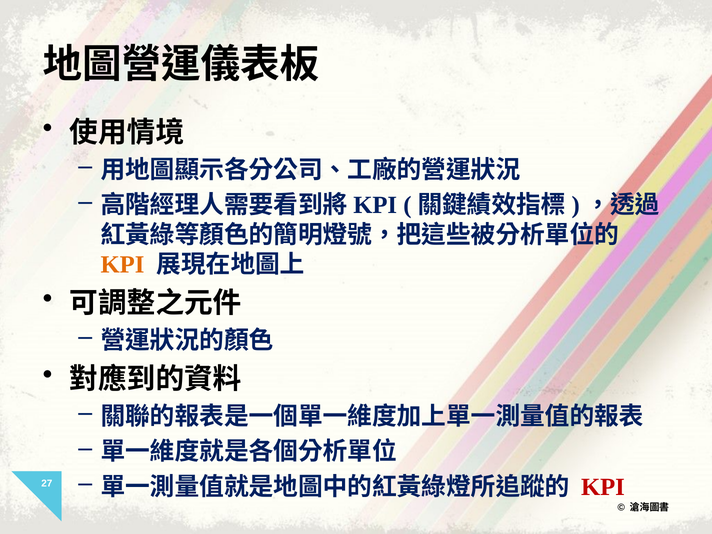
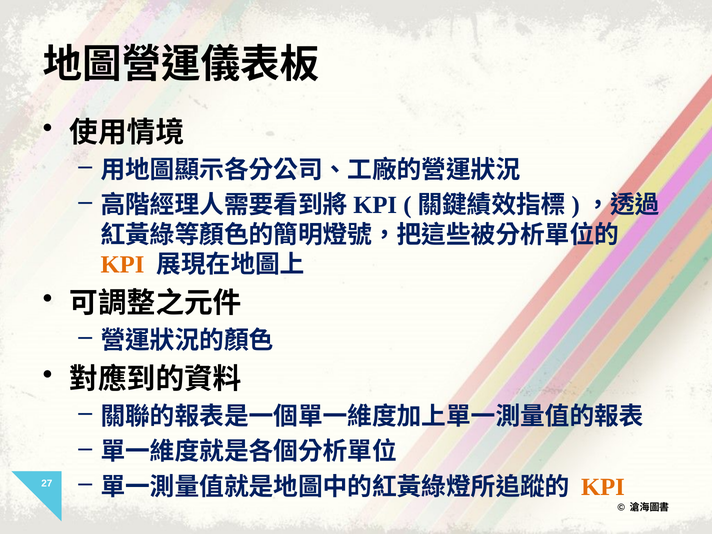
KPI at (603, 487) colour: red -> orange
